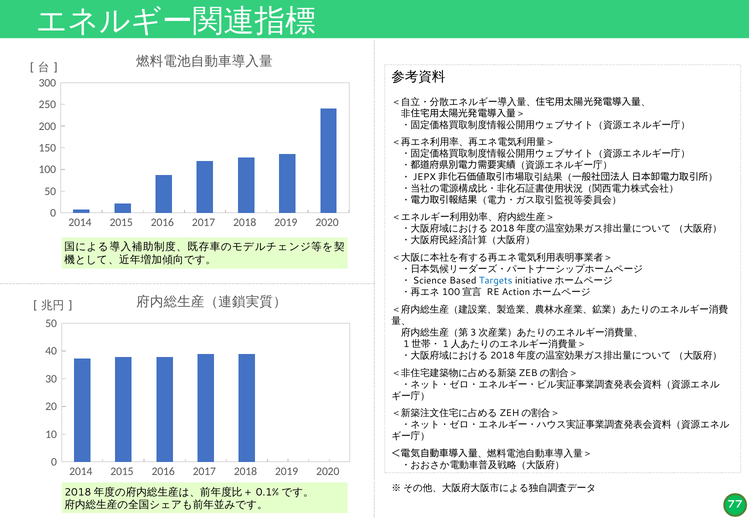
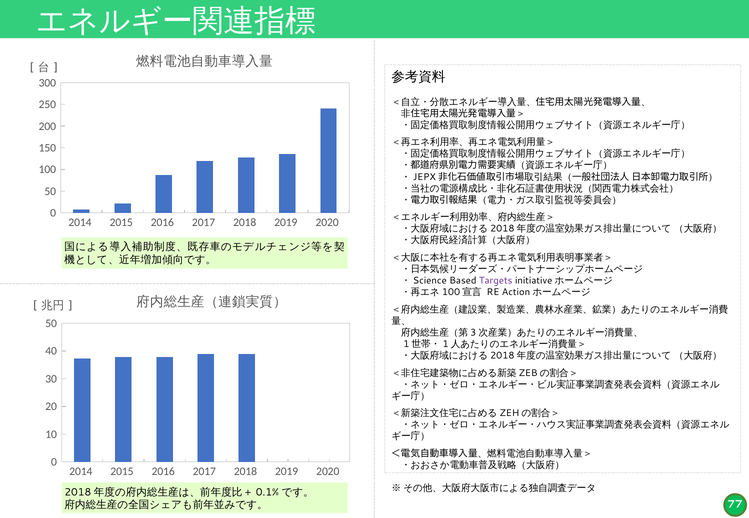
Targets colour: blue -> purple
